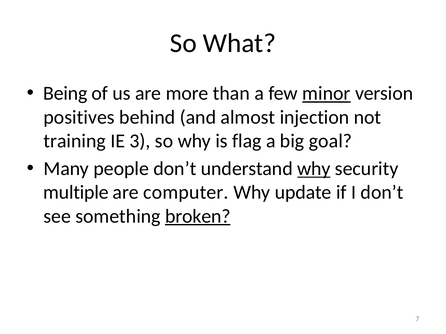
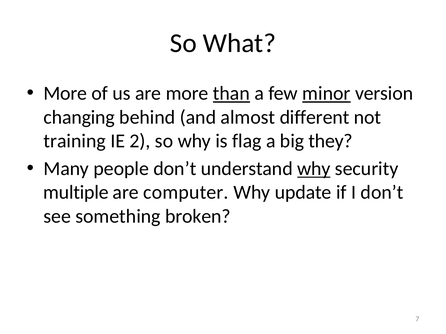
Being at (65, 94): Being -> More
than underline: none -> present
positives: positives -> changing
injection: injection -> different
3: 3 -> 2
goal: goal -> they
broken underline: present -> none
